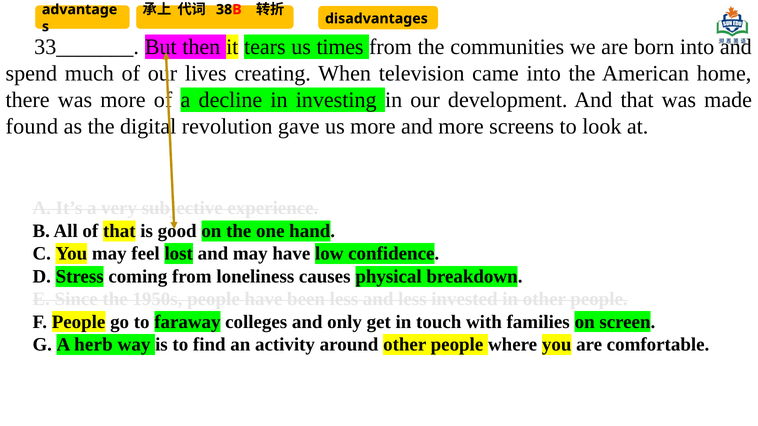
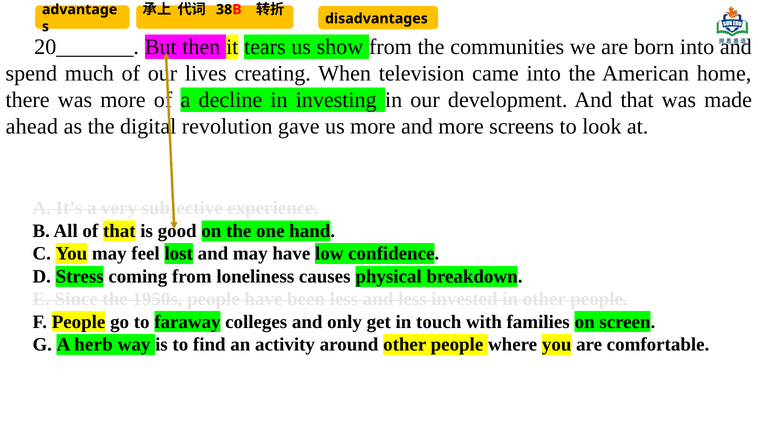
33_______: 33_______ -> 20_______
times: times -> show
found: found -> ahead
